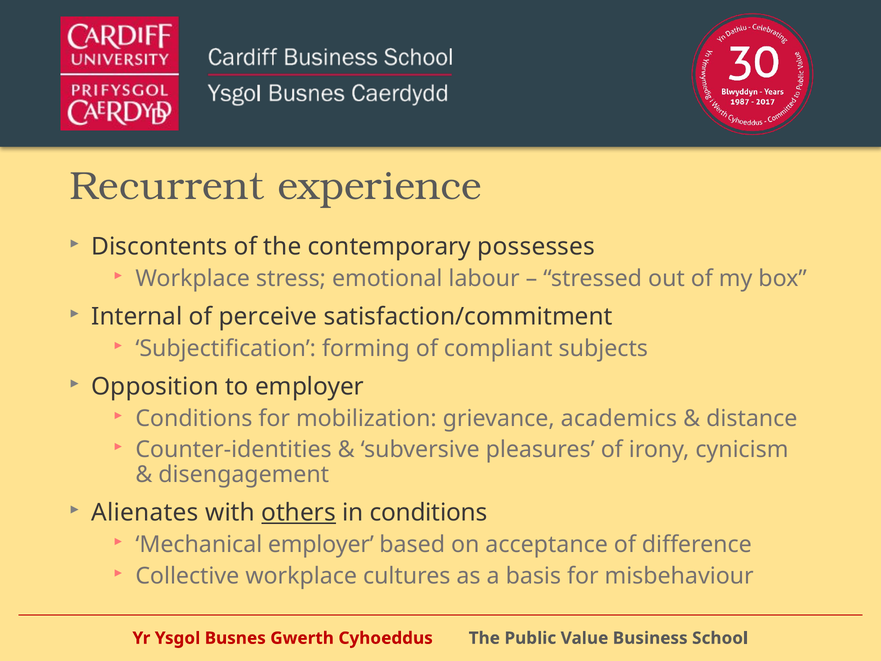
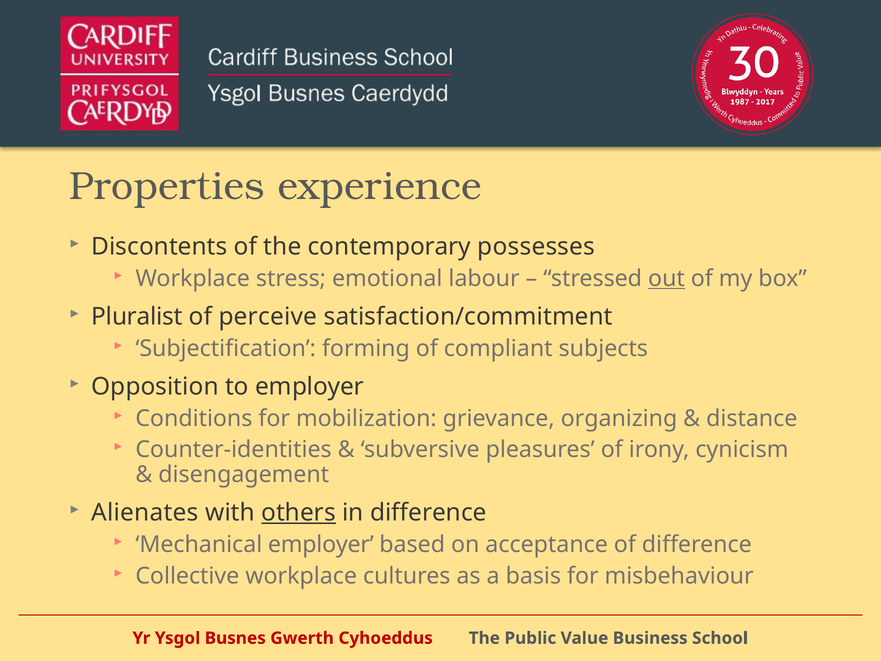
Recurrent: Recurrent -> Properties
out underline: none -> present
Internal: Internal -> Pluralist
academics: academics -> organizing
in conditions: conditions -> difference
